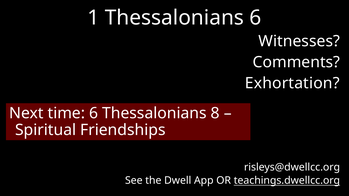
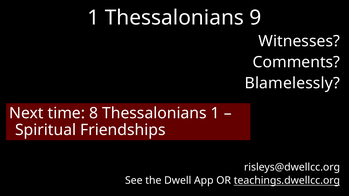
Thessalonians 6: 6 -> 9
Exhortation: Exhortation -> Blamelessly
time 6: 6 -> 8
Thessalonians 8: 8 -> 1
